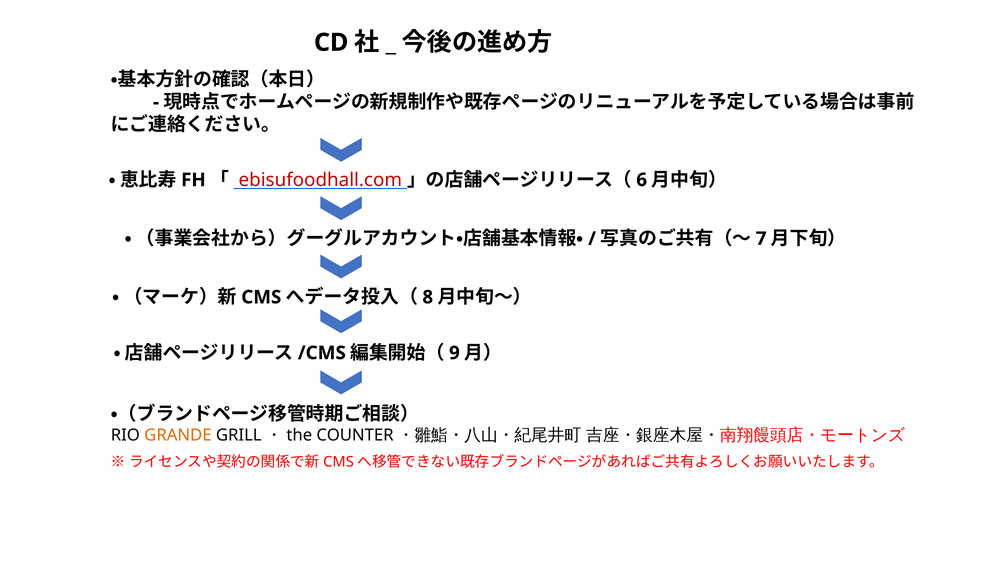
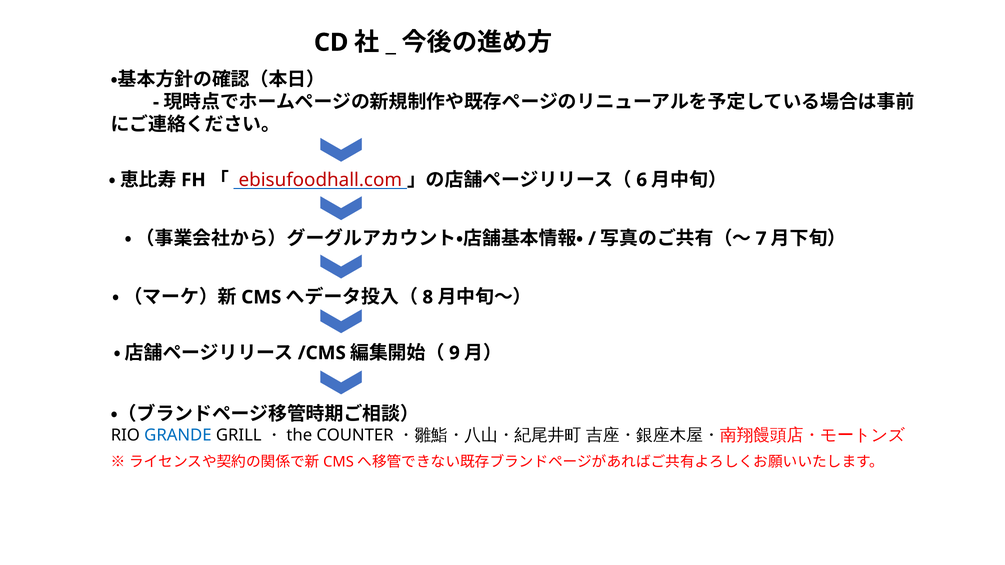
GRANDE colour: orange -> blue
